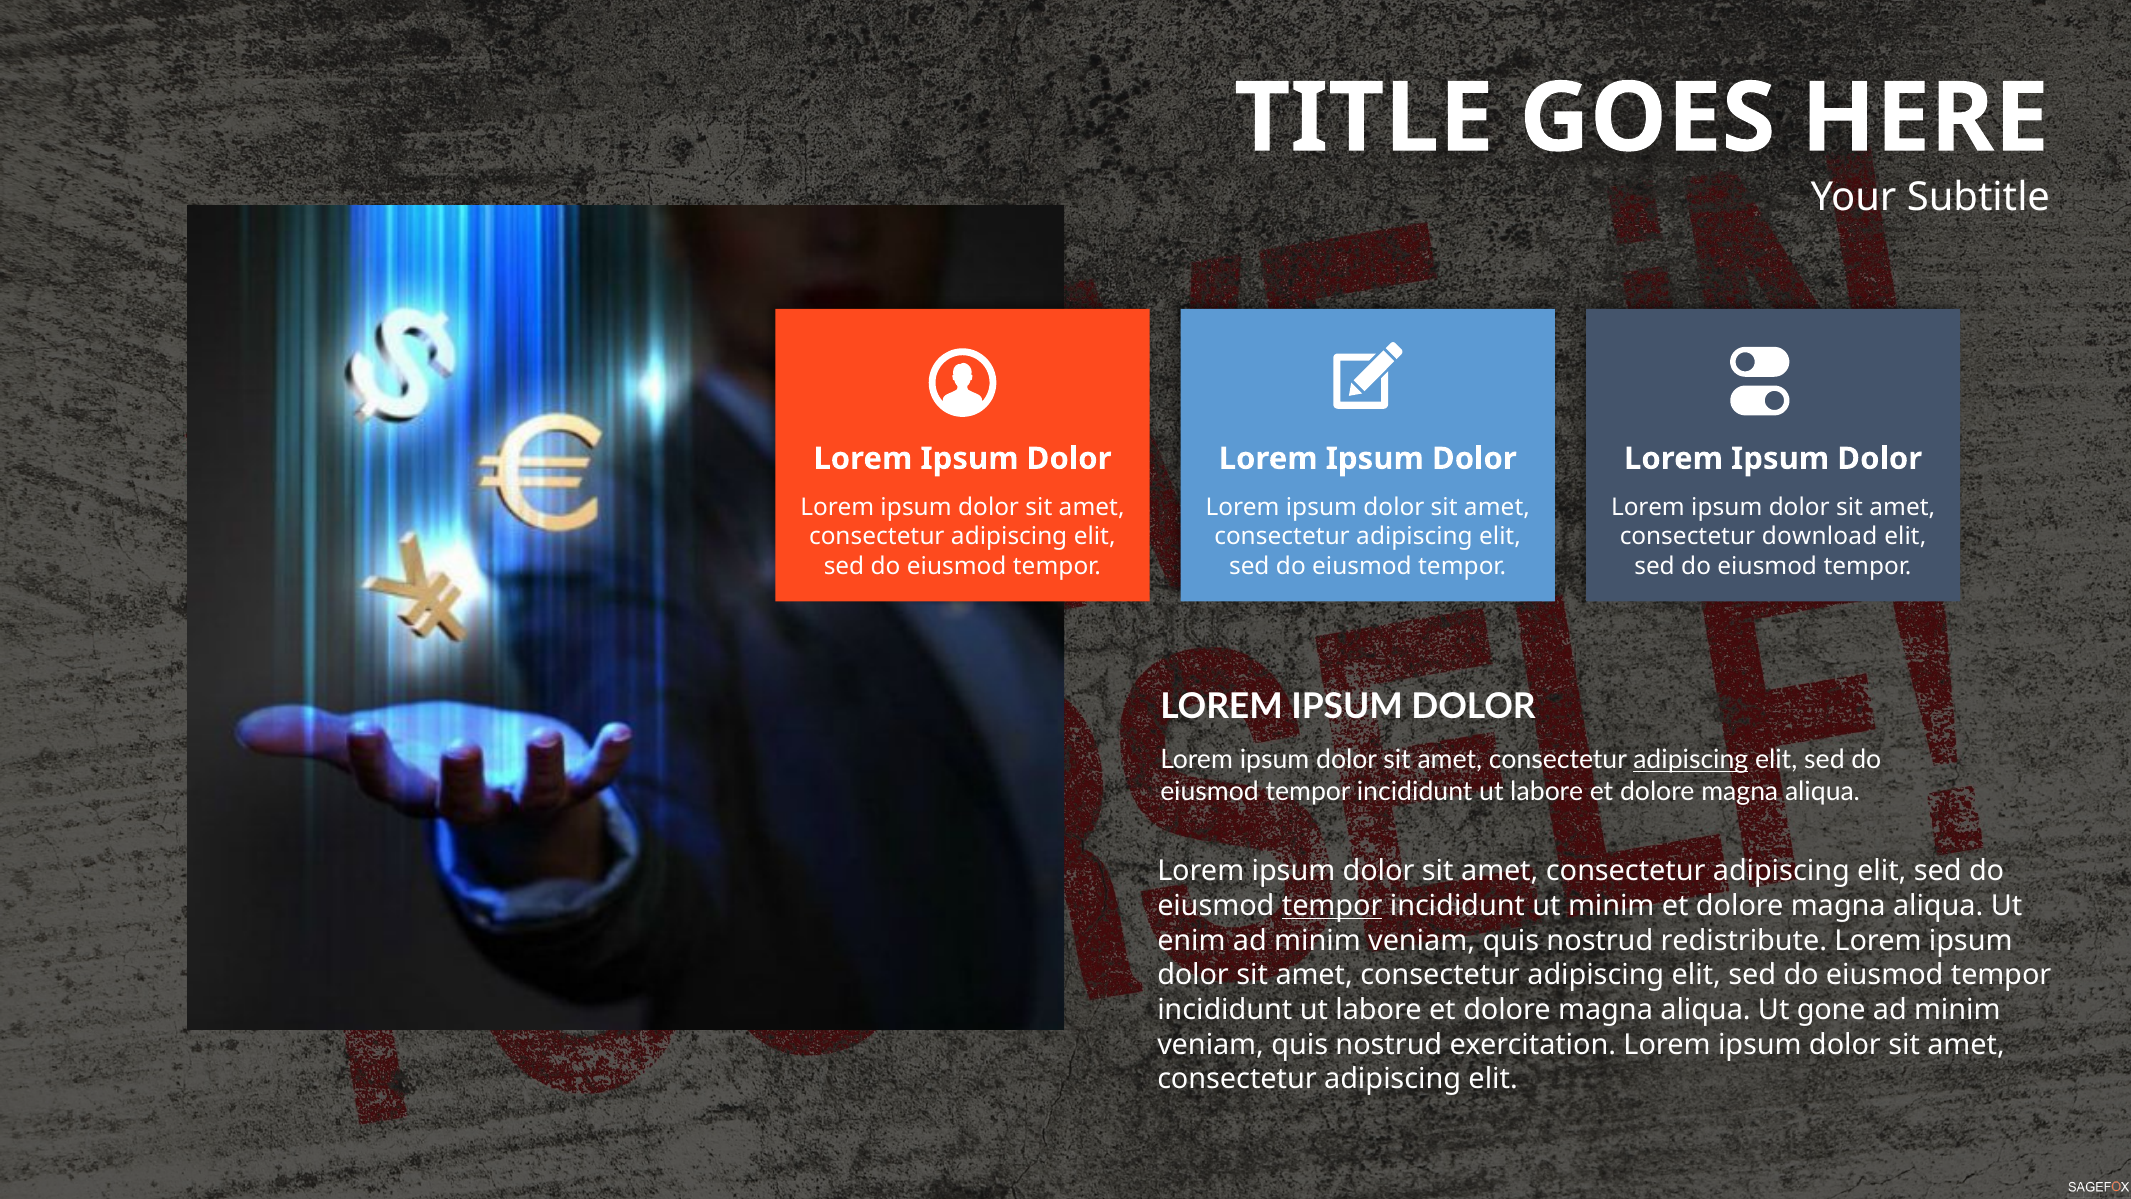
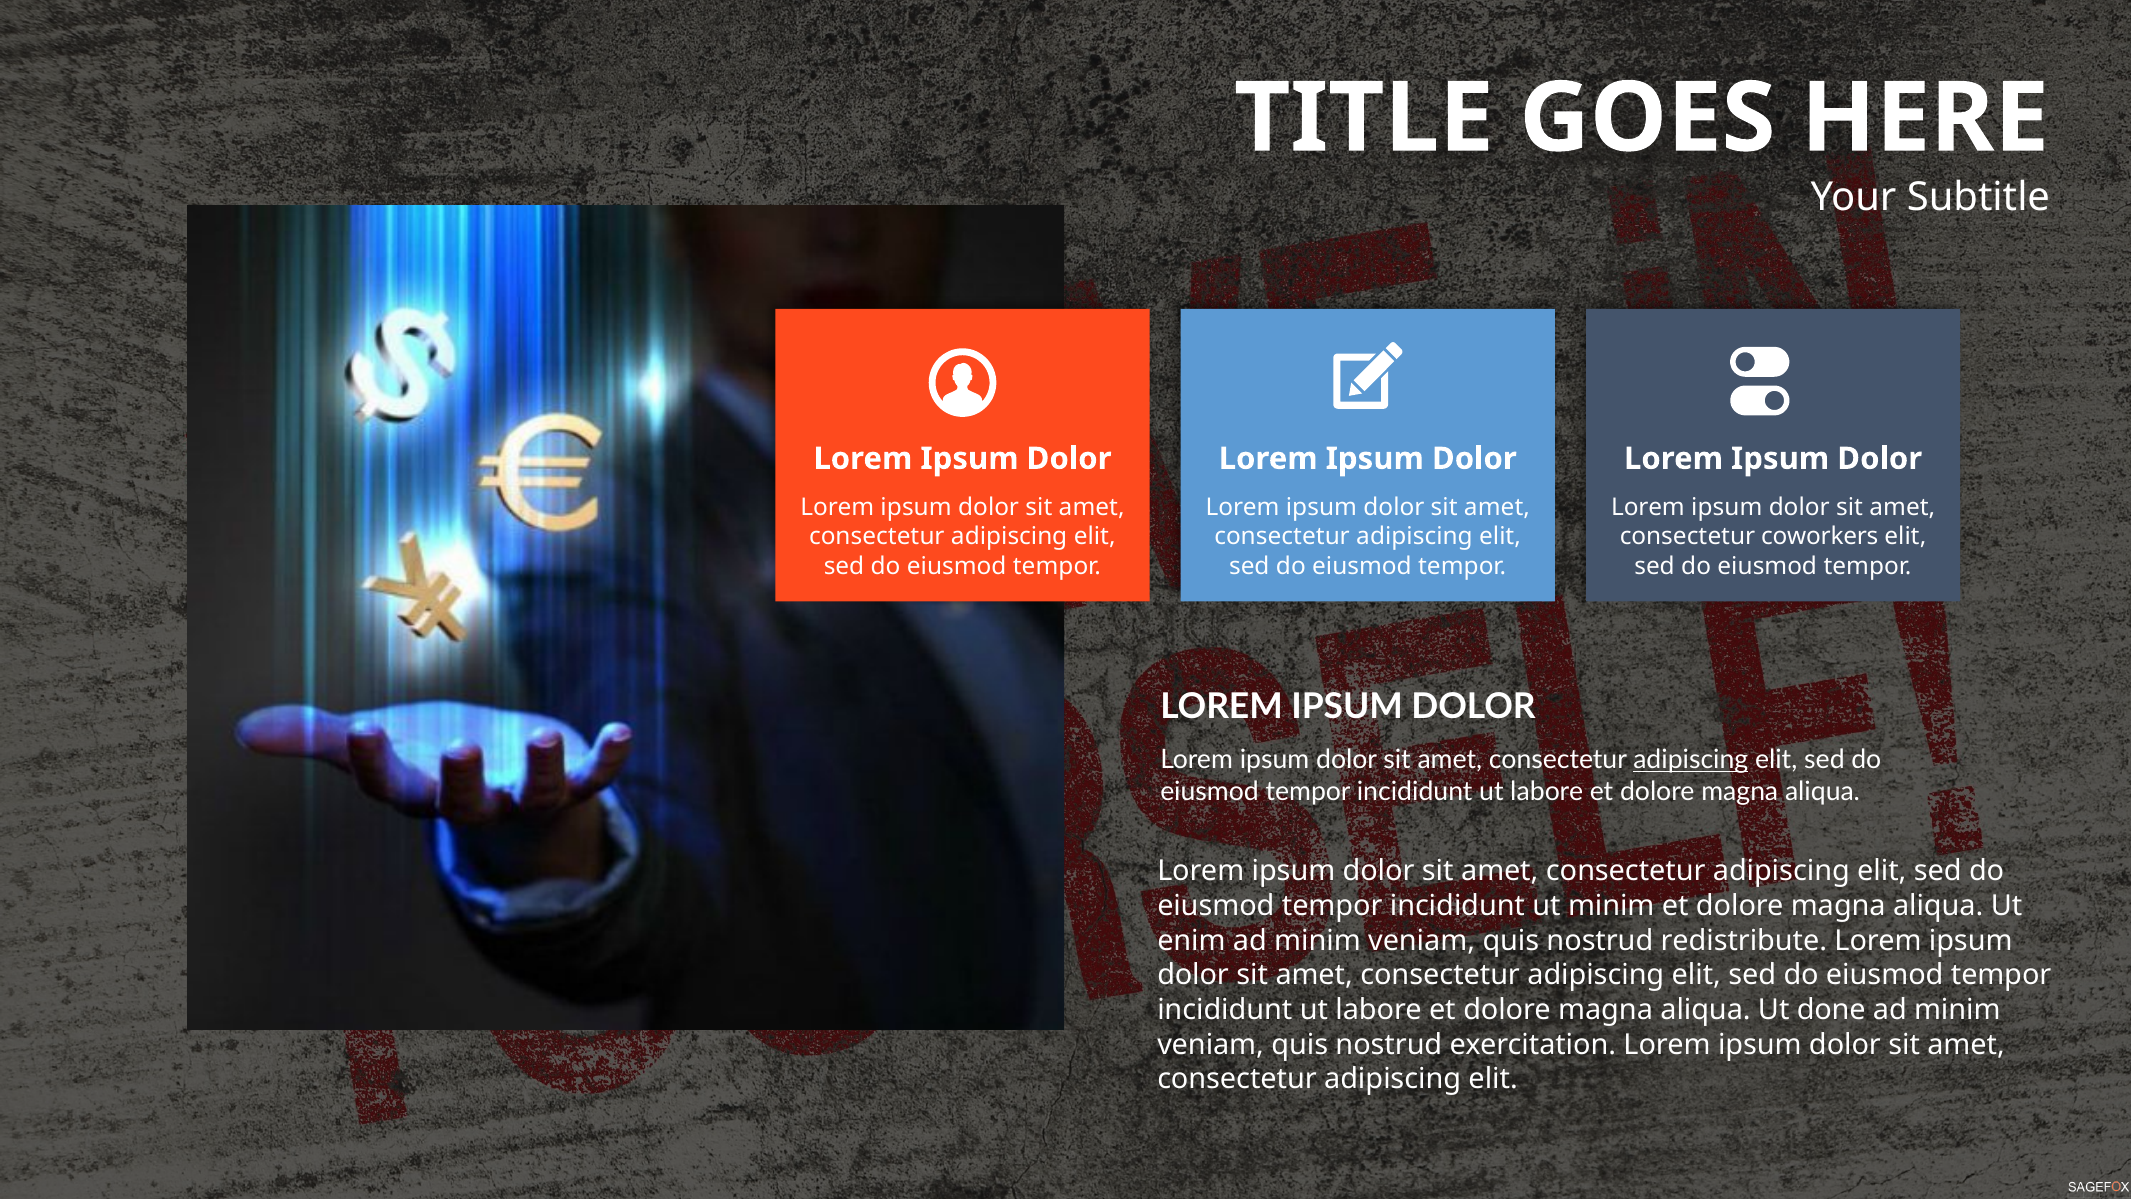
download: download -> coworkers
tempor at (1332, 906) underline: present -> none
gone: gone -> done
